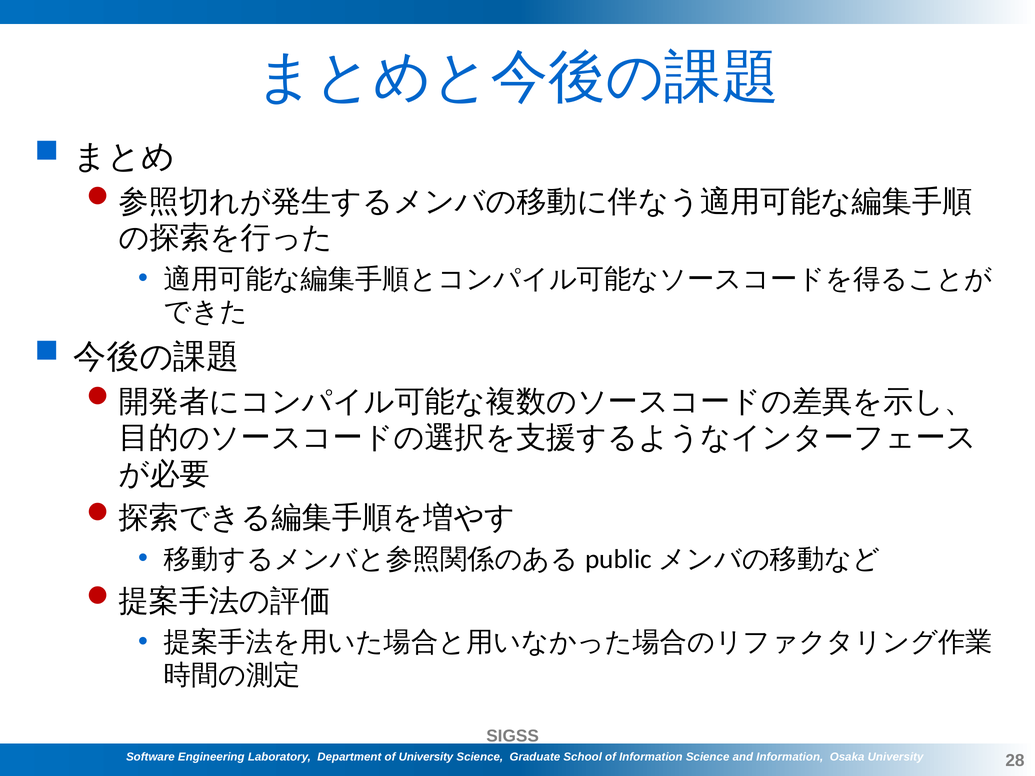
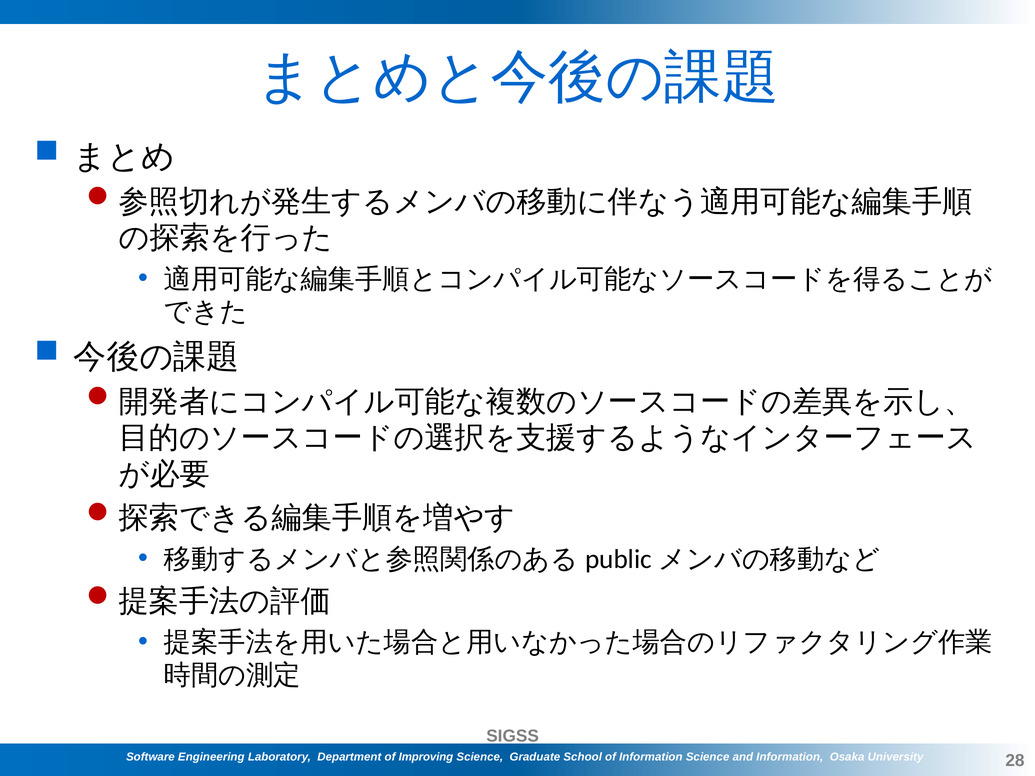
of University: University -> Improving
